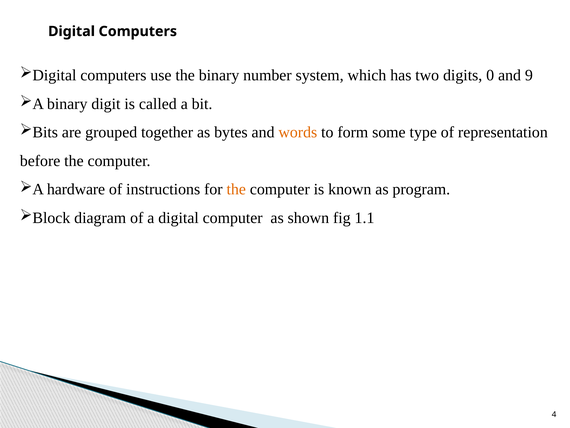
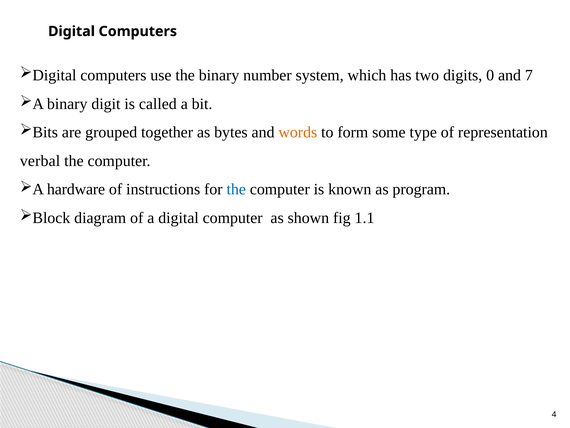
9: 9 -> 7
before: before -> verbal
the at (236, 189) colour: orange -> blue
